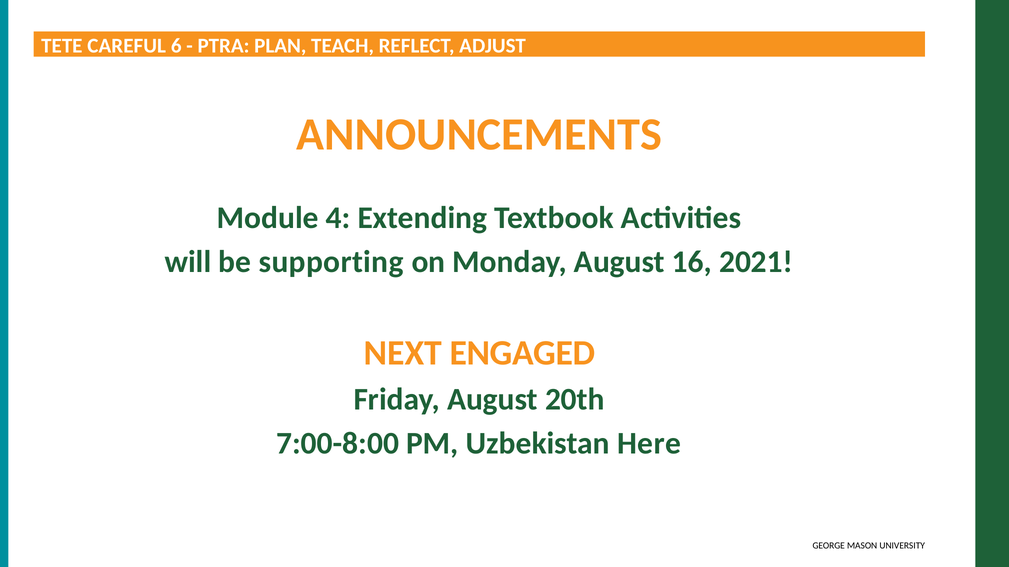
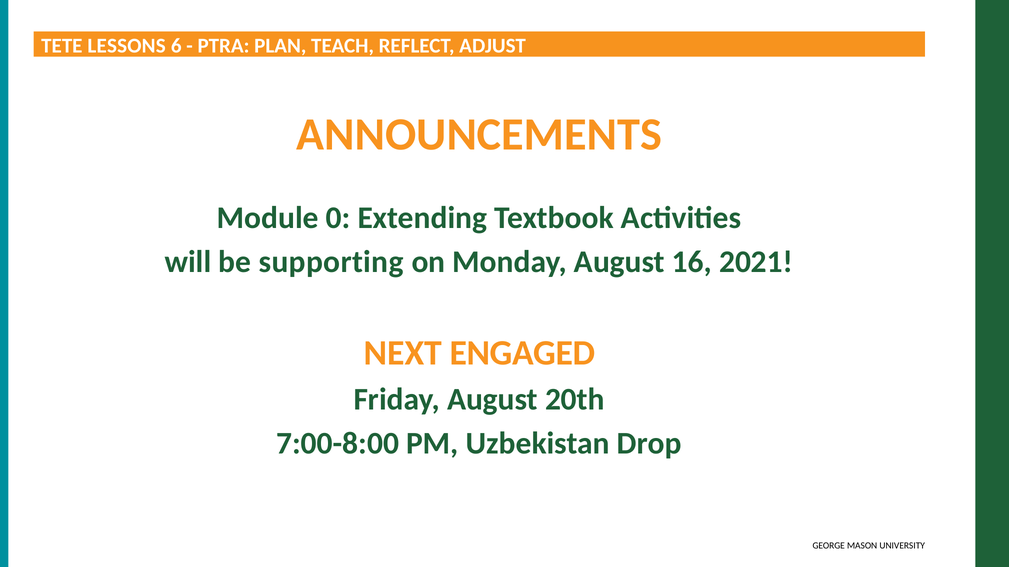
CAREFUL: CAREFUL -> LESSONS
4: 4 -> 0
Here: Here -> Drop
